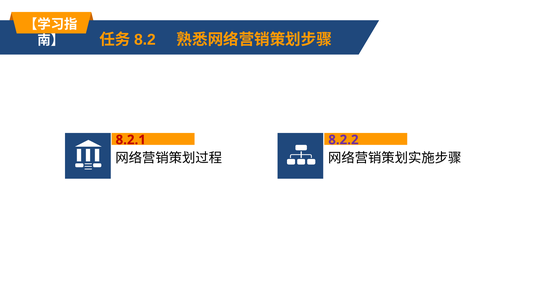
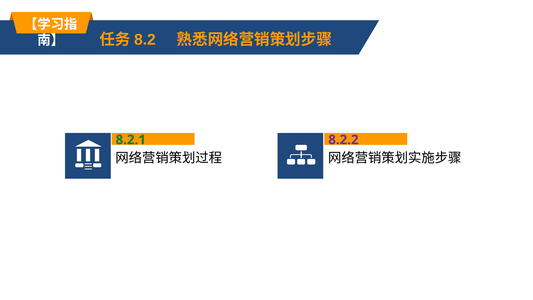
8.2.1 colour: red -> green
